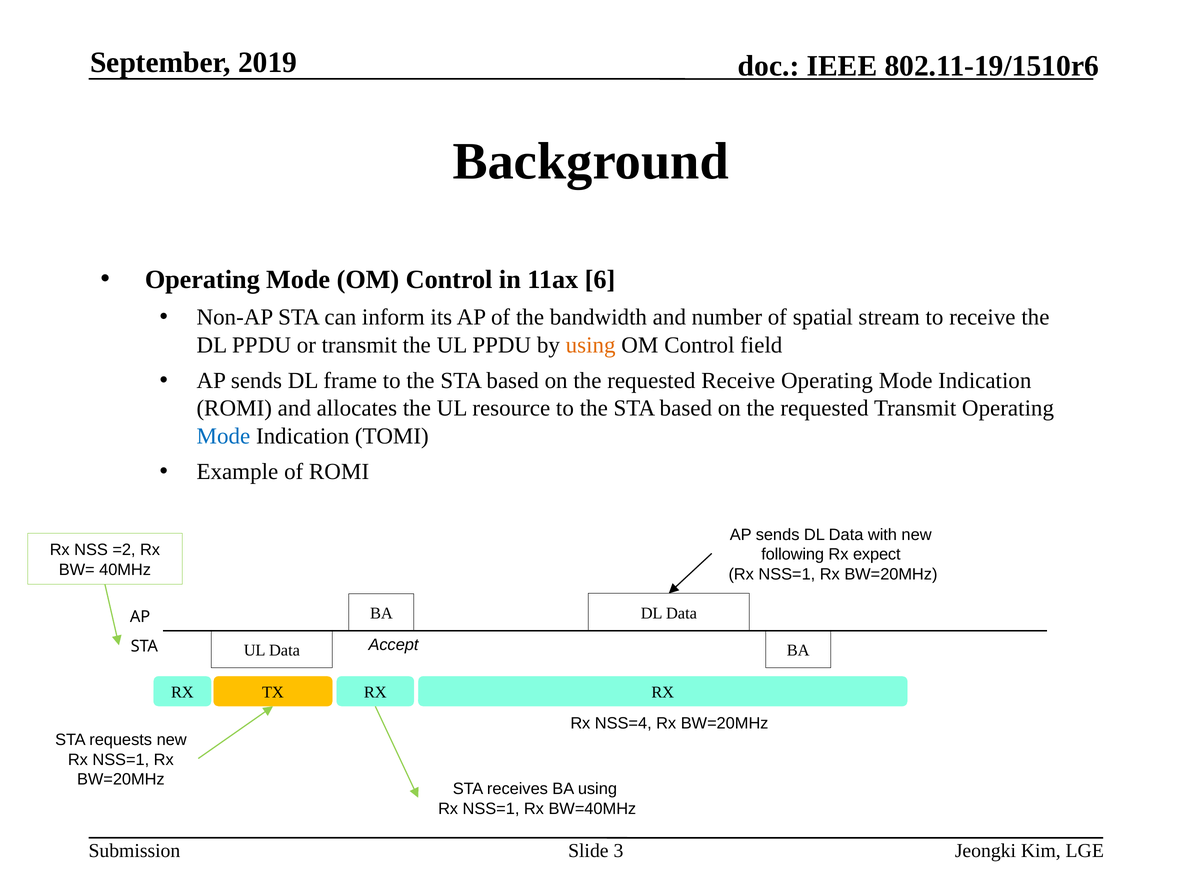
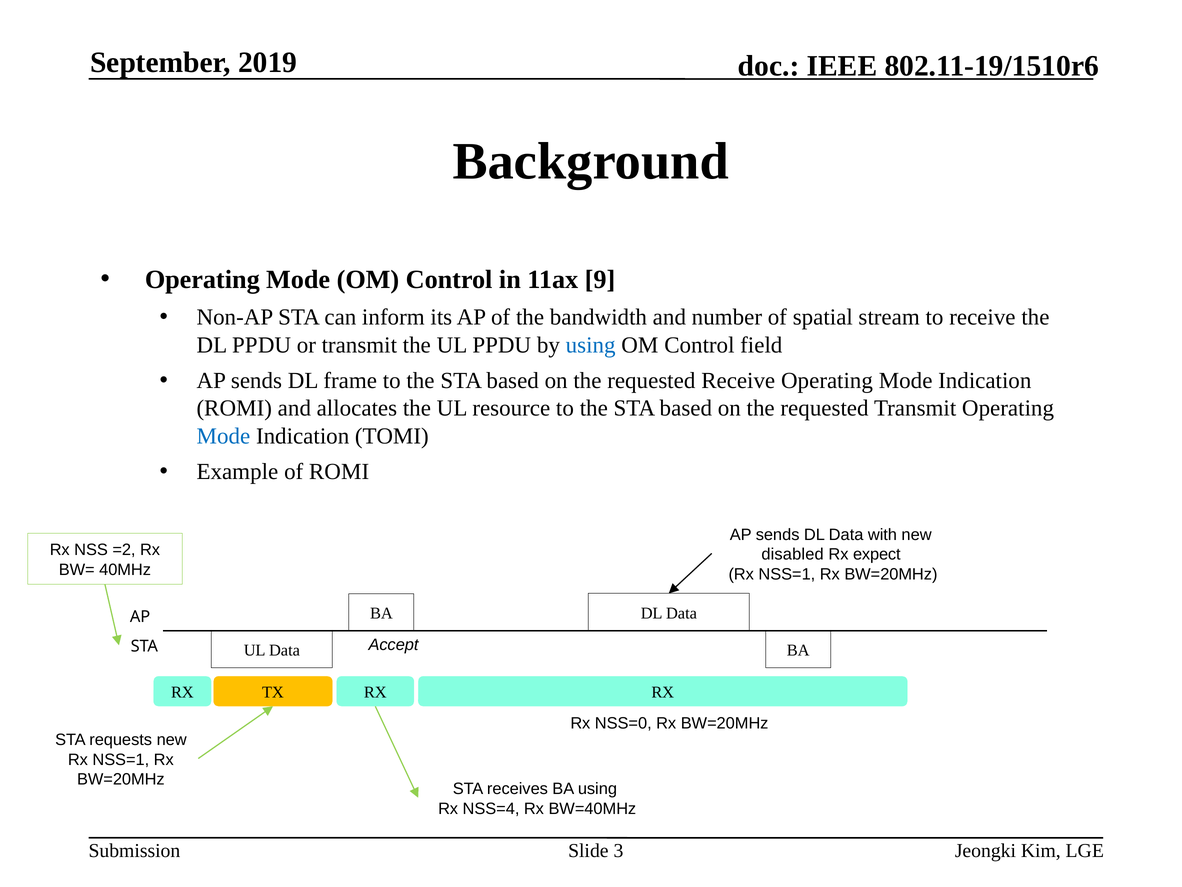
6: 6 -> 9
using at (591, 345) colour: orange -> blue
following: following -> disabled
NSS=4: NSS=4 -> NSS=0
NSS=1 at (491, 808): NSS=1 -> NSS=4
